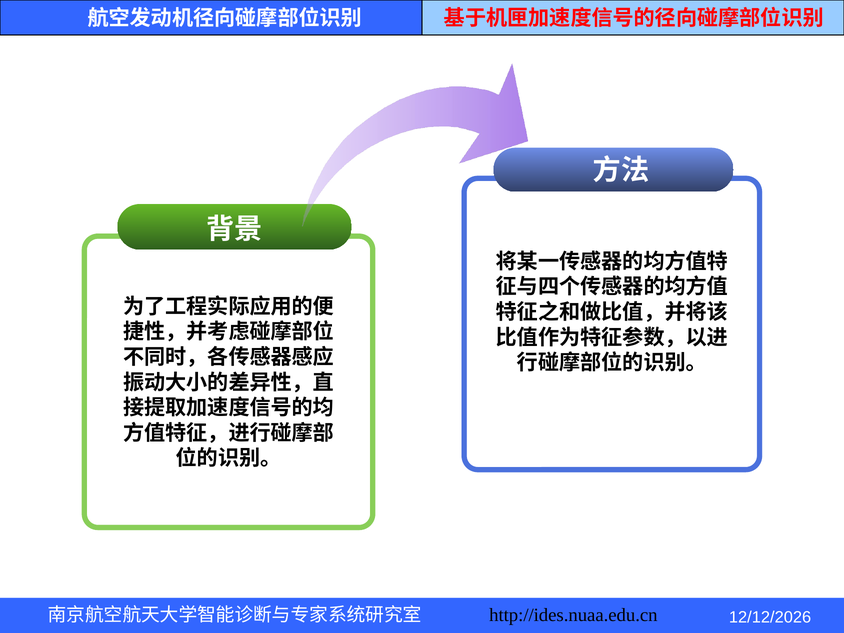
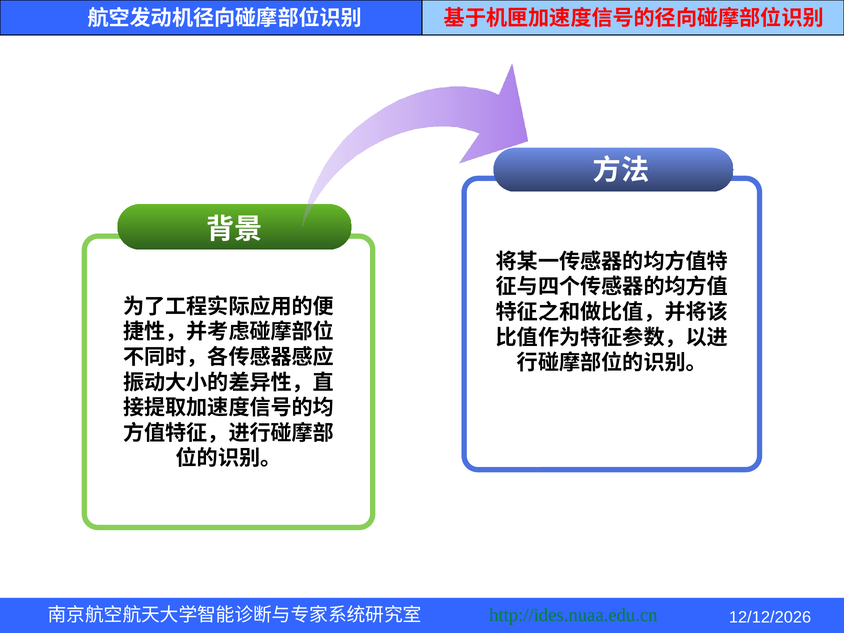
http://ides.nuaa.edu.cn colour: black -> green
